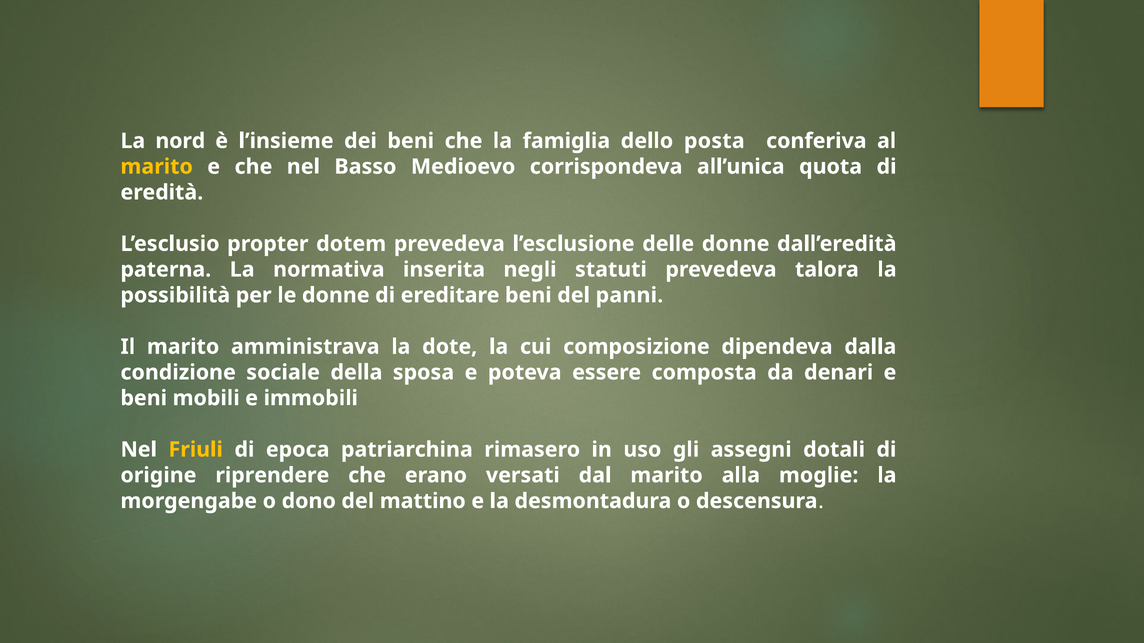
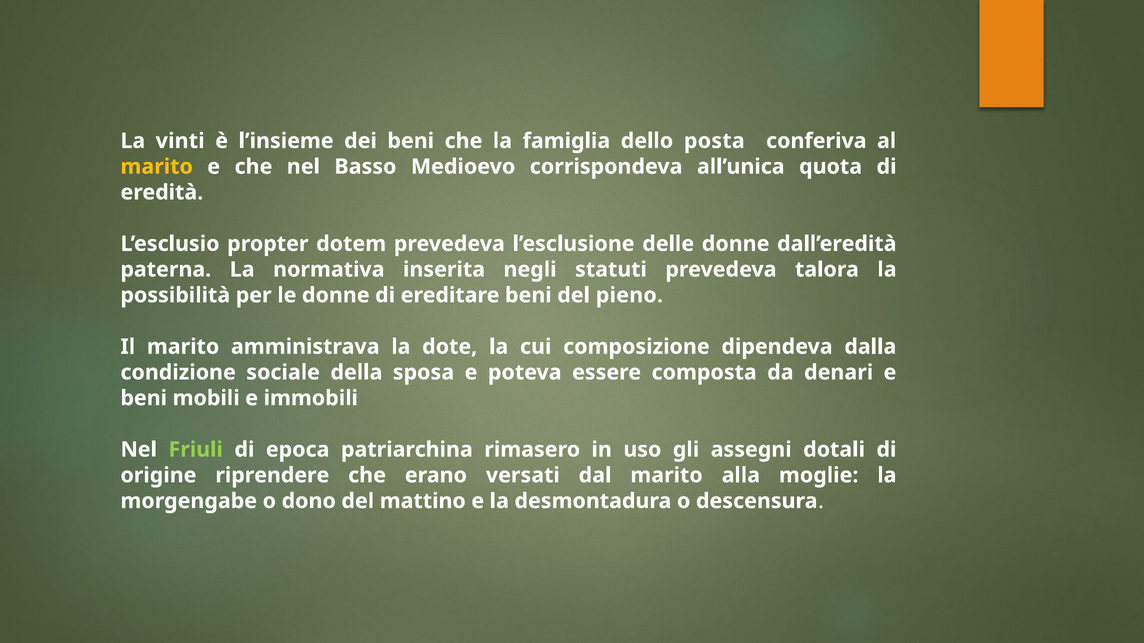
nord: nord -> vinti
panni: panni -> pieno
Friuli colour: yellow -> light green
